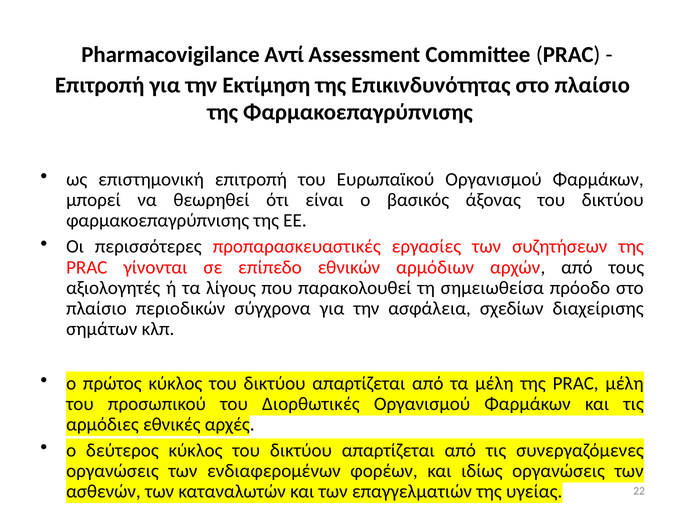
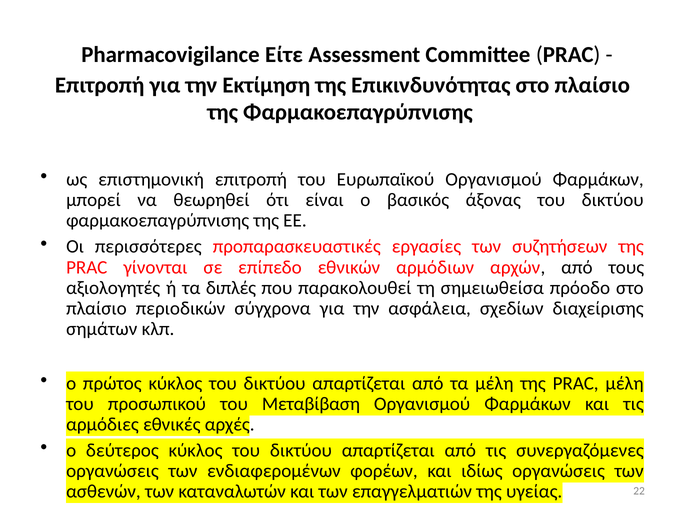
Αντί: Αντί -> Είτε
λίγους: λίγους -> διπλές
Διορθωτικές: Διορθωτικές -> Μεταβίβαση
